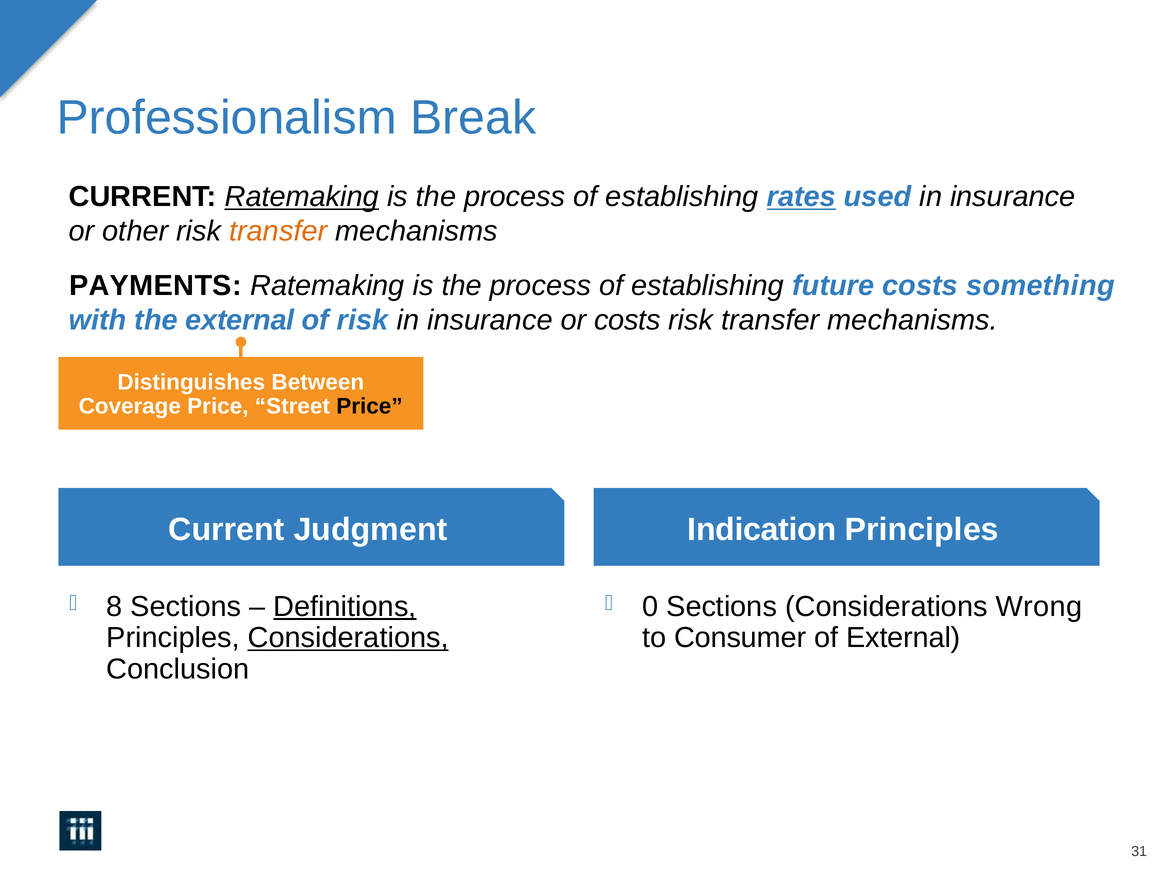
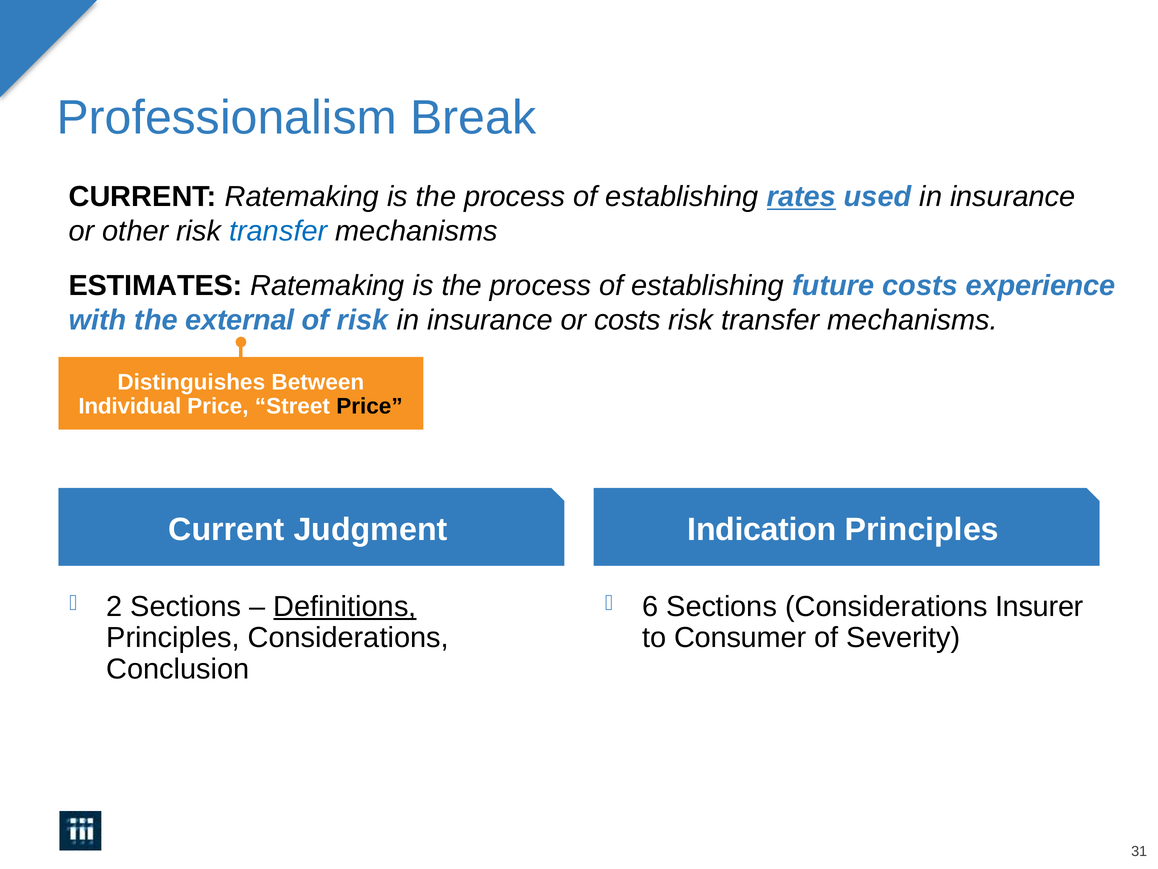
Ratemaking at (302, 197) underline: present -> none
transfer at (278, 231) colour: orange -> blue
PAYMENTS: PAYMENTS -> ESTIMATES
something: something -> experience
Coverage: Coverage -> Individual
8: 8 -> 2
0: 0 -> 6
Wrong: Wrong -> Insurer
Considerations at (348, 637) underline: present -> none
of External: External -> Severity
